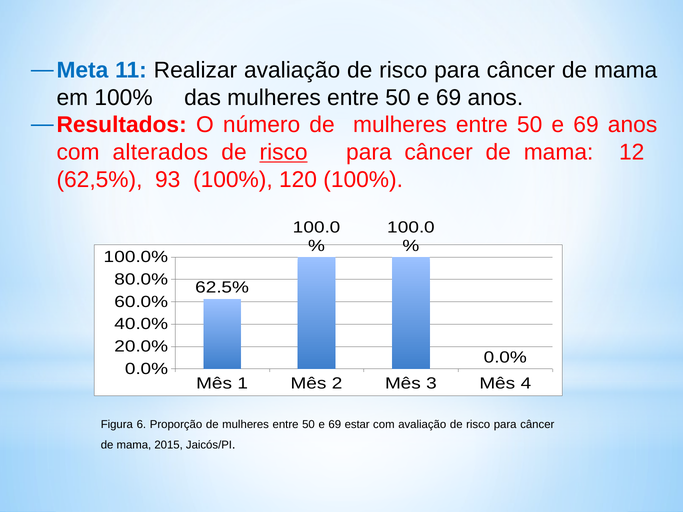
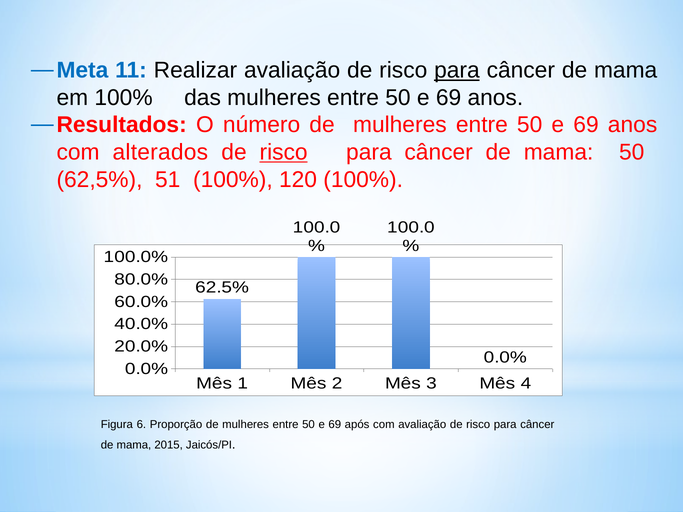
para at (457, 70) underline: none -> present
mama 12: 12 -> 50
93: 93 -> 51
estar: estar -> após
